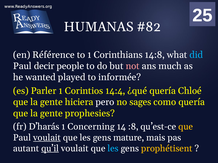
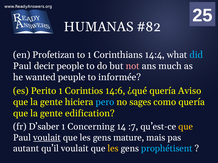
Référence: Référence -> Profetizan
14:8: 14:8 -> 14:4
played: played -> peuple
Parler: Parler -> Perito
14:4: 14:4 -> 14:6
Chloé: Chloé -> Aviso
pero colour: white -> light blue
prophesies: prophesies -> edification
D’harás: D’harás -> D’saber
:8: :8 -> :7
qu’il underline: present -> none
les at (113, 149) colour: light blue -> yellow
prophétisent colour: yellow -> light blue
